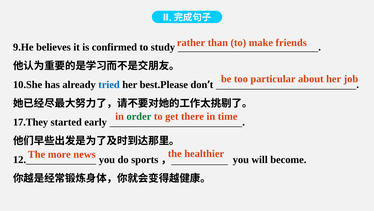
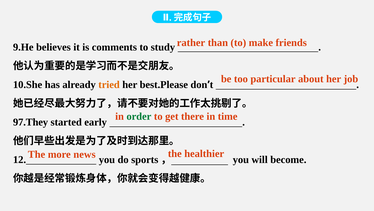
confirmed: confirmed -> comments
tried colour: blue -> orange
17.They: 17.They -> 97.They
